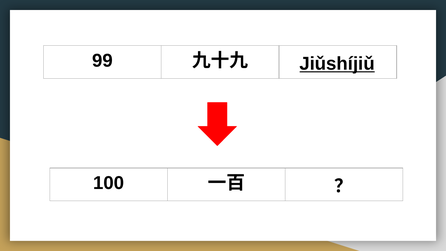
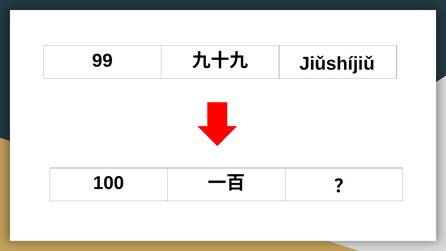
Jiǔshíjiǔ underline: present -> none
